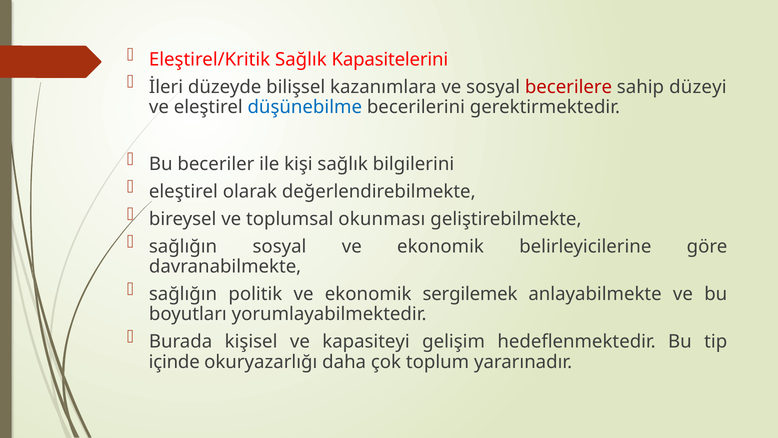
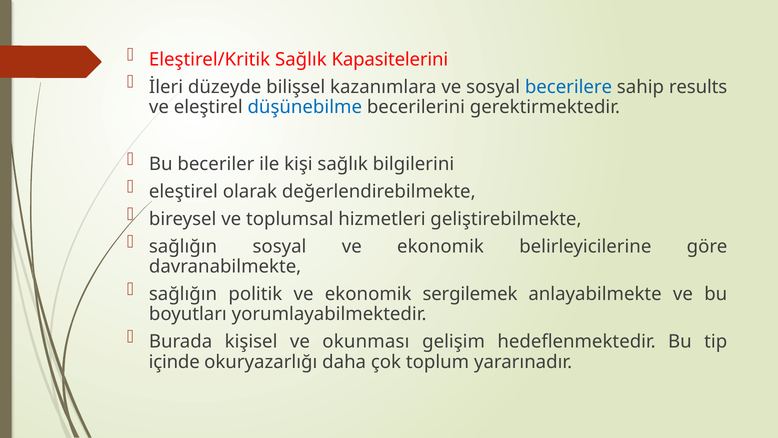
becerilere colour: red -> blue
düzeyi: düzeyi -> results
okunması: okunması -> hizmetleri
kapasiteyi: kapasiteyi -> okunması
